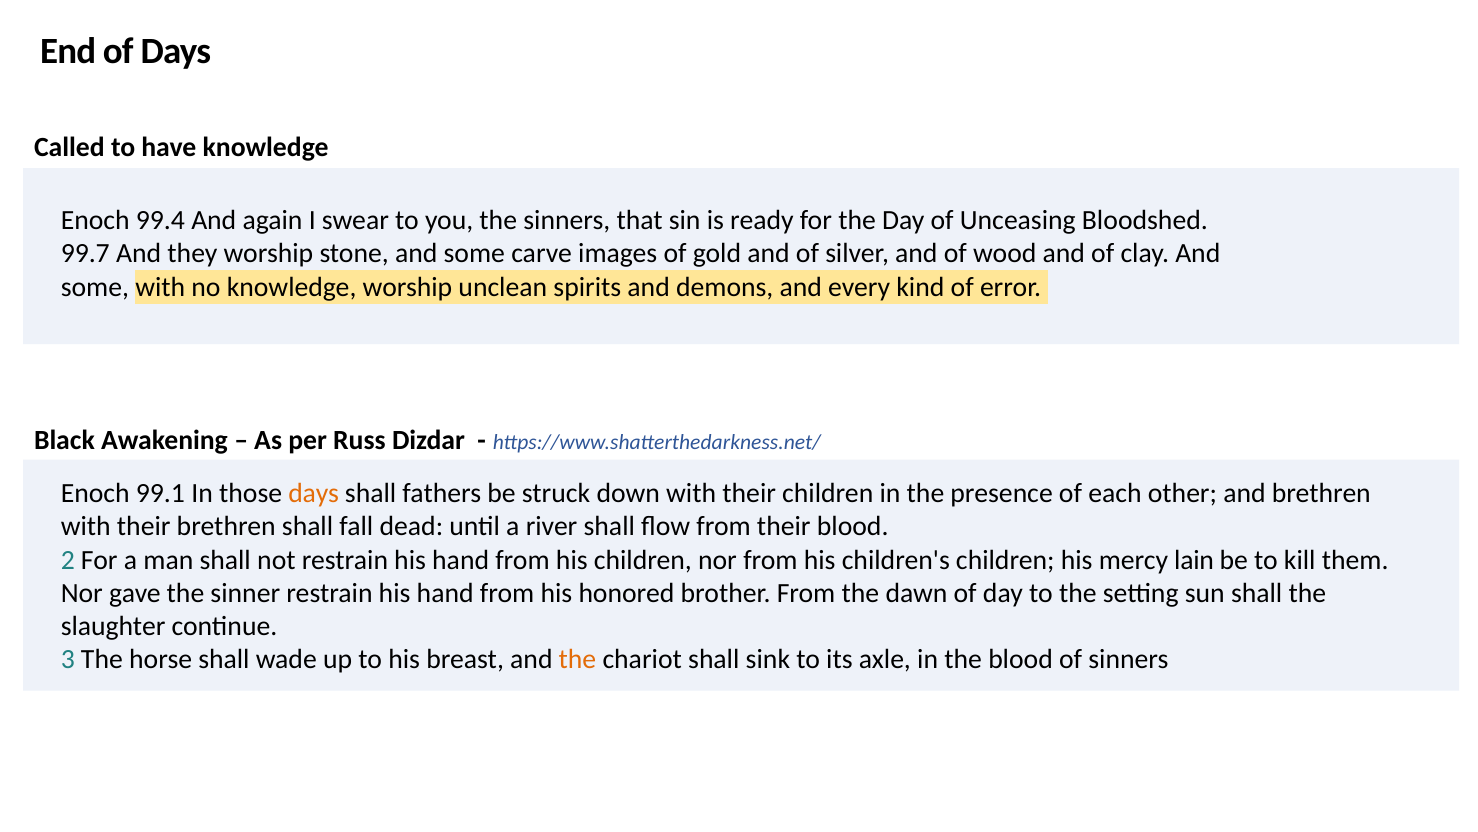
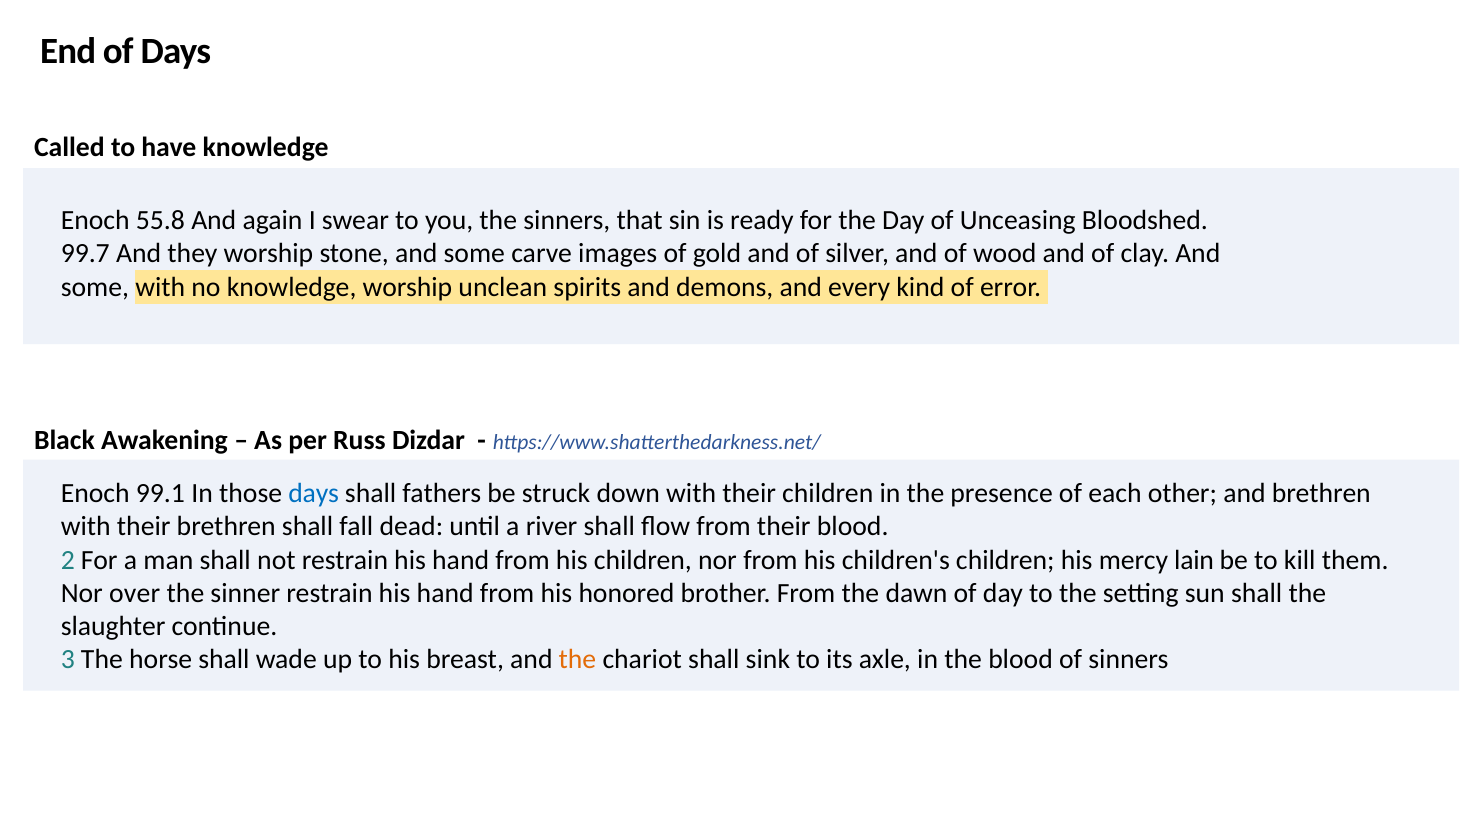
99.4: 99.4 -> 55.8
days at (314, 493) colour: orange -> blue
gave: gave -> over
